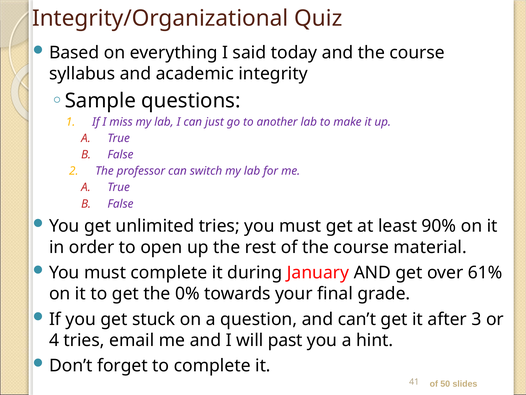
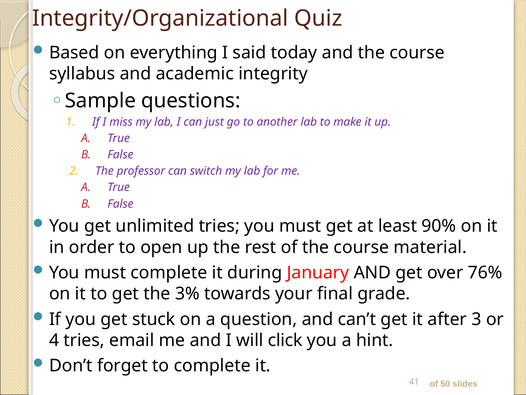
61%: 61% -> 76%
0%: 0% -> 3%
past: past -> click
